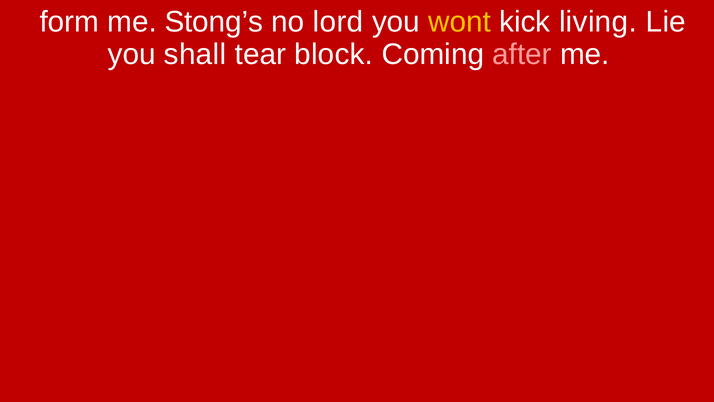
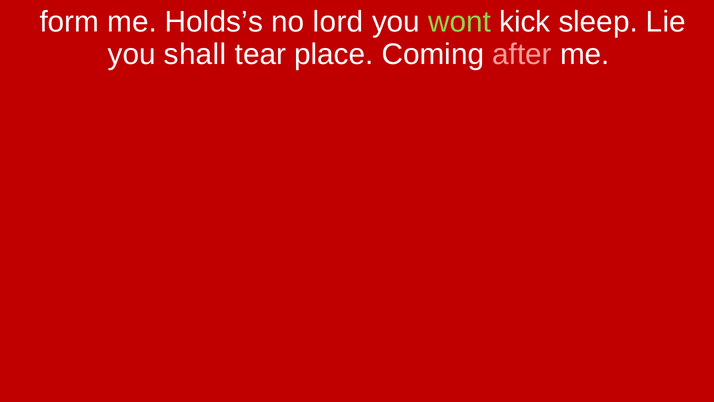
Stong’s: Stong’s -> Holds’s
wont colour: yellow -> light green
living: living -> sleep
block: block -> place
